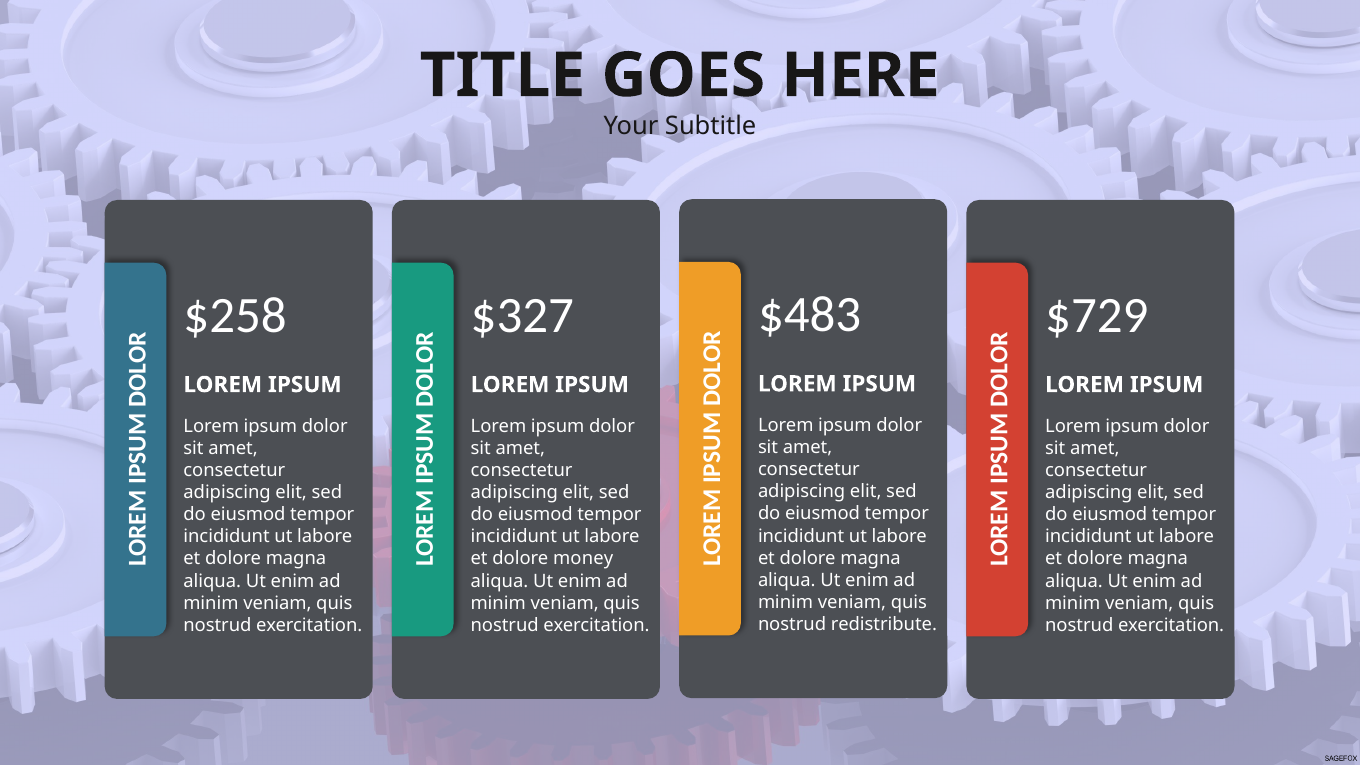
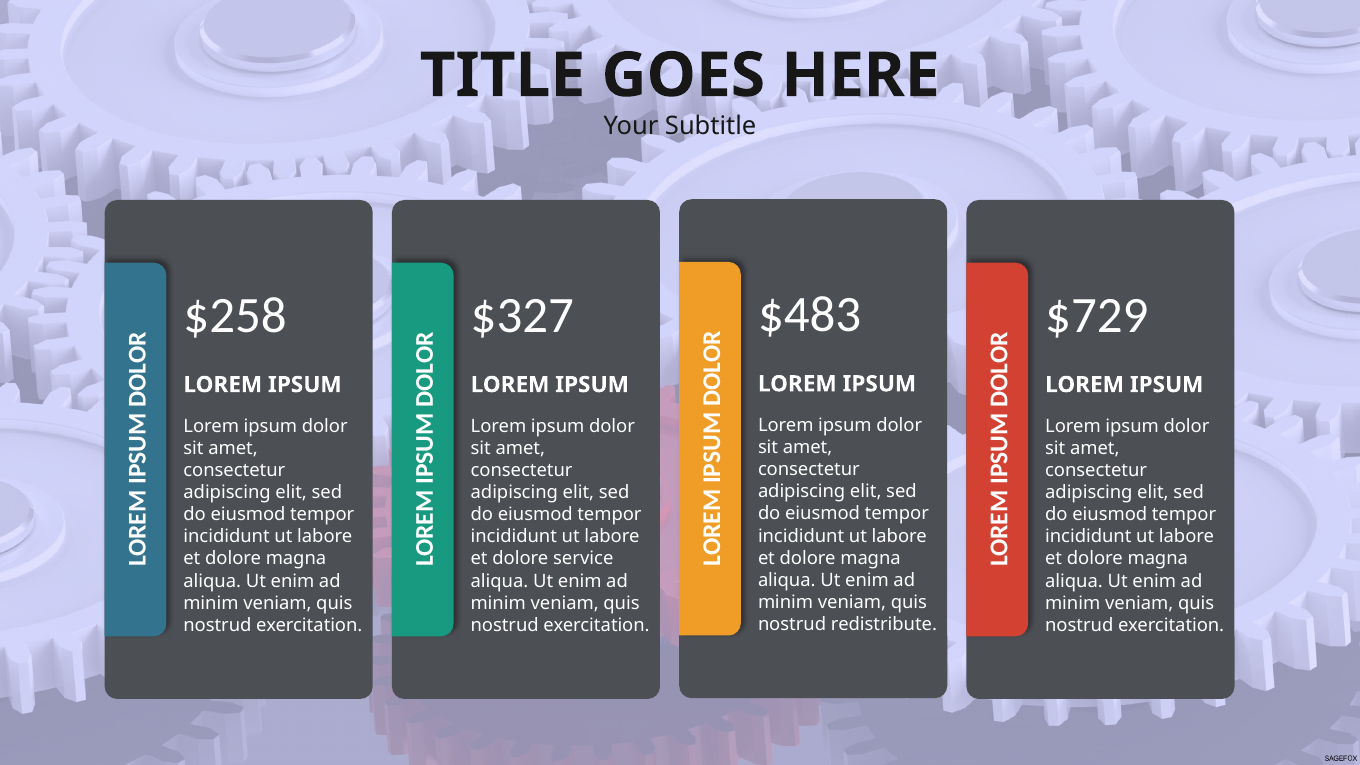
money: money -> service
